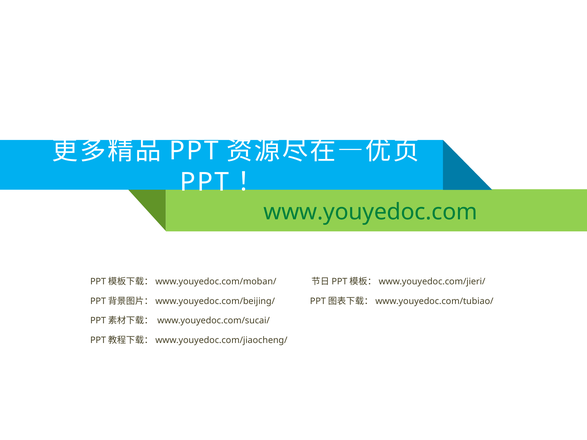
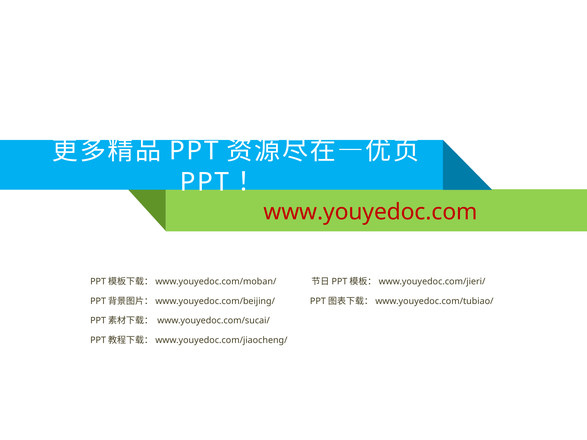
www.youyedoc.com colour: green -> red
